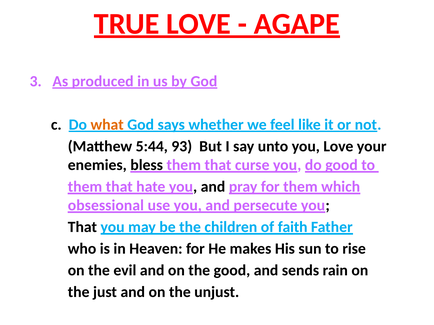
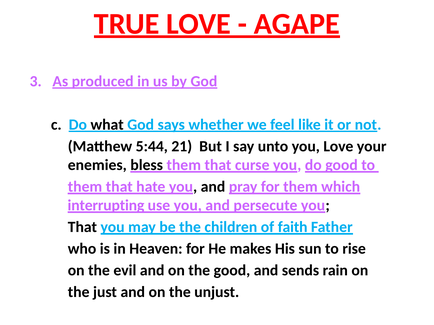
what colour: orange -> black
93: 93 -> 21
obsessional: obsessional -> interrupting
